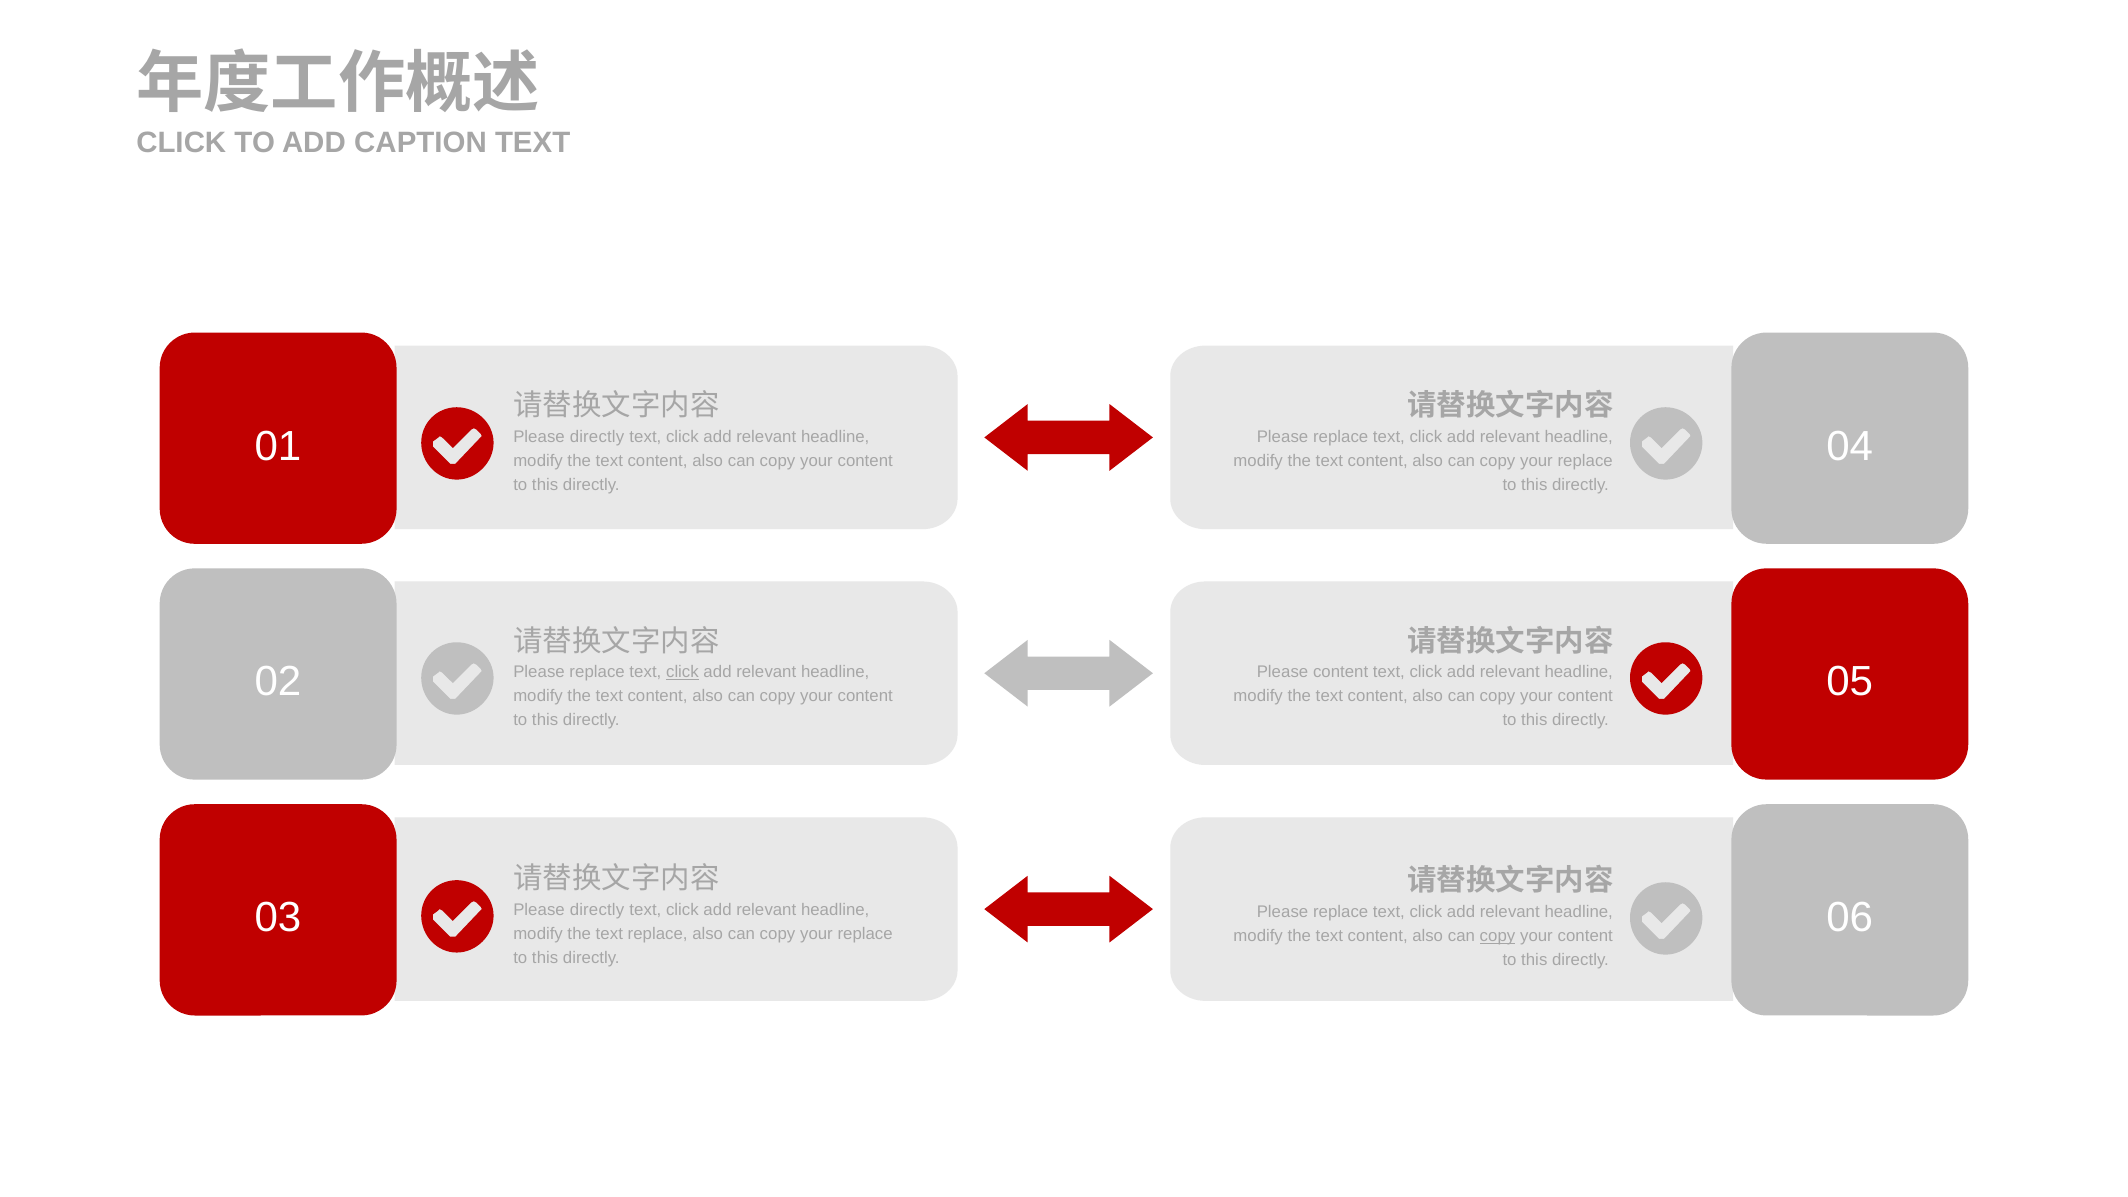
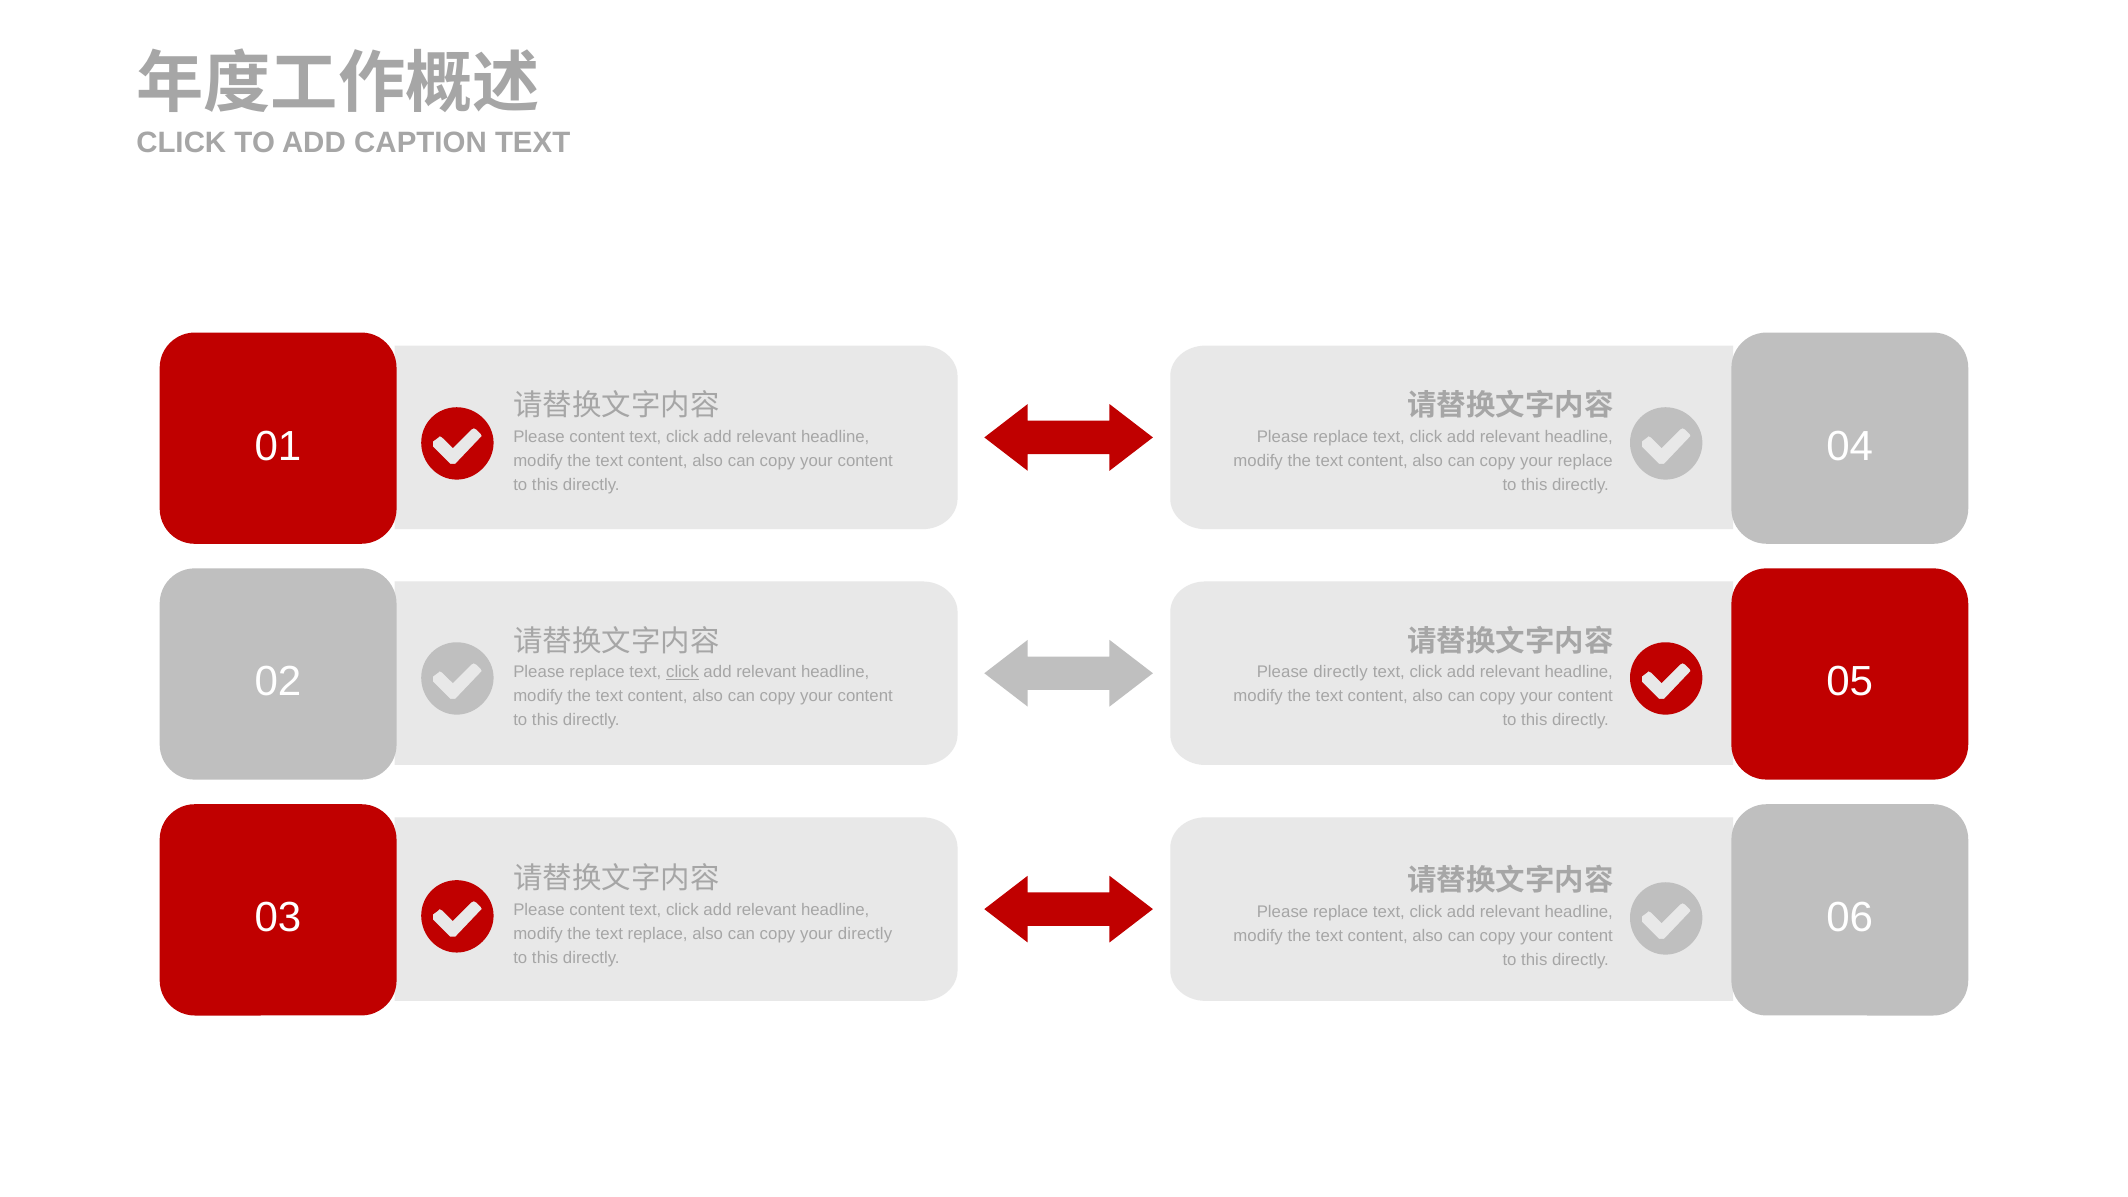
directly at (597, 437): directly -> content
Please content: content -> directly
directly at (597, 910): directly -> content
replace at (865, 934): replace -> directly
copy at (1498, 936) underline: present -> none
